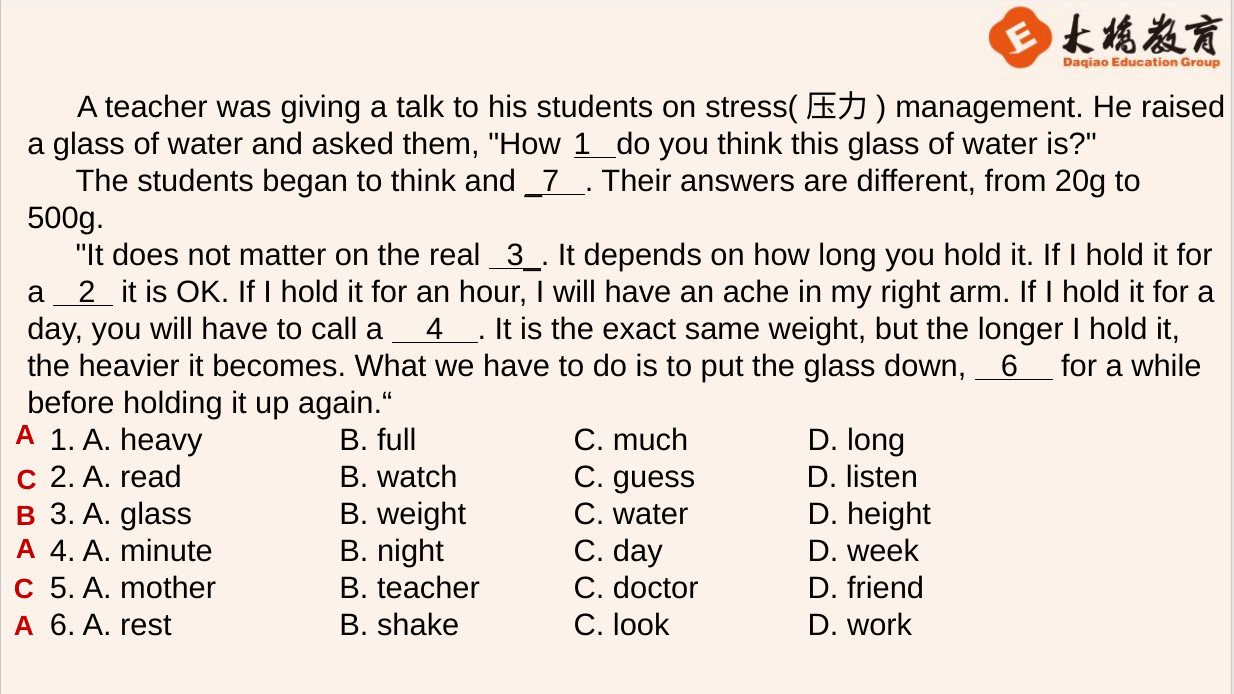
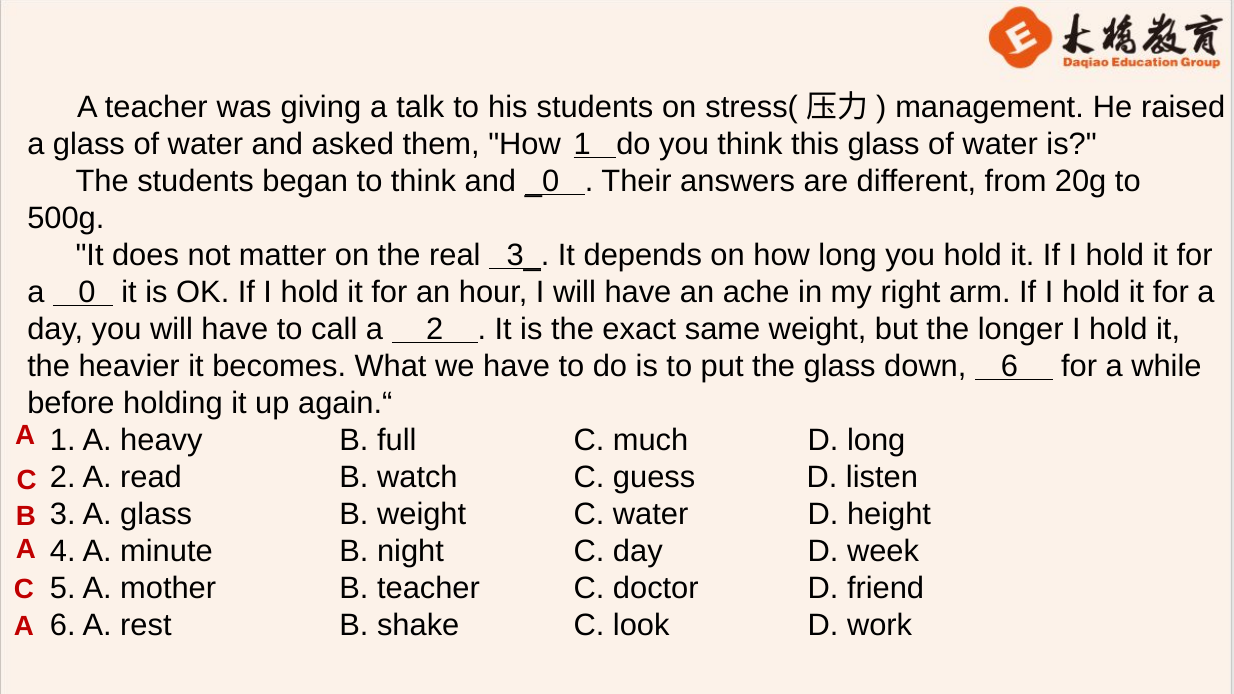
_7: _7 -> _0
a 2: 2 -> 0
a 4: 4 -> 2
